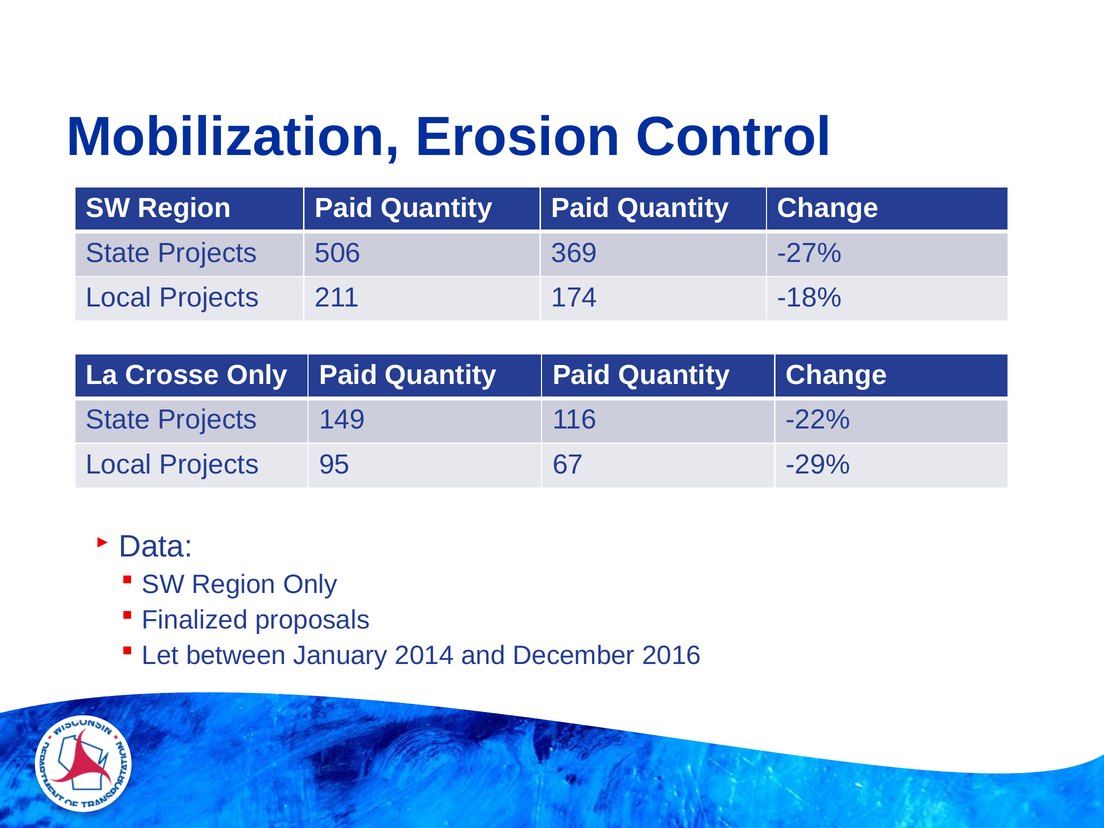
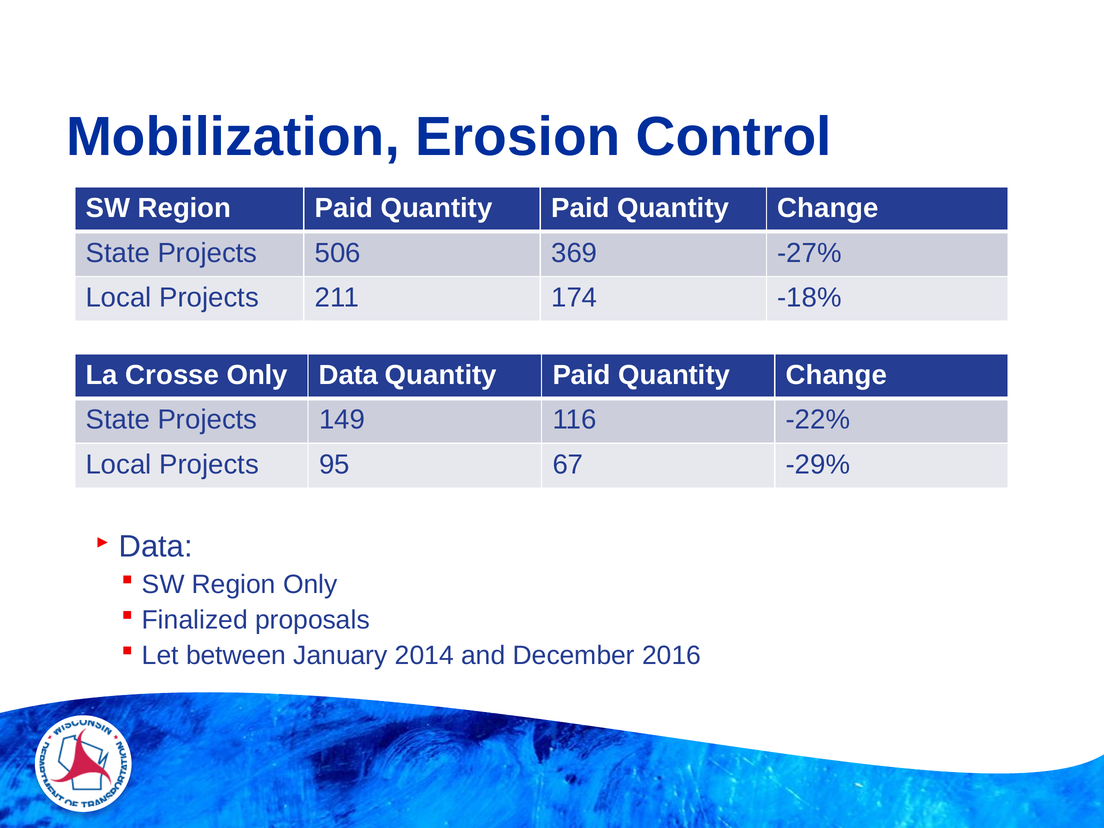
Only Paid: Paid -> Data
